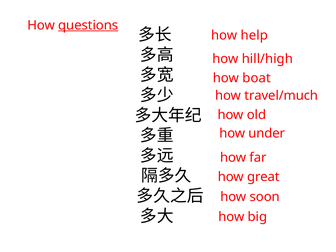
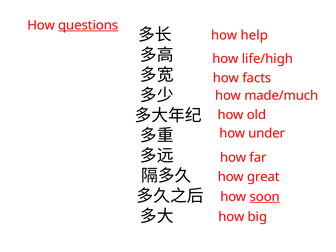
hill/high: hill/high -> life/high
boat: boat -> facts
travel/much: travel/much -> made/much
soon underline: none -> present
